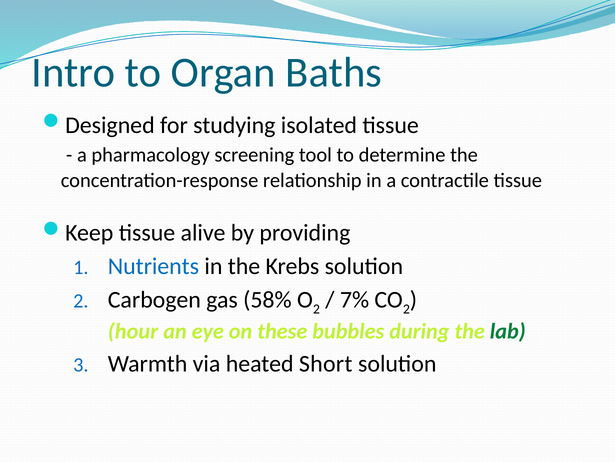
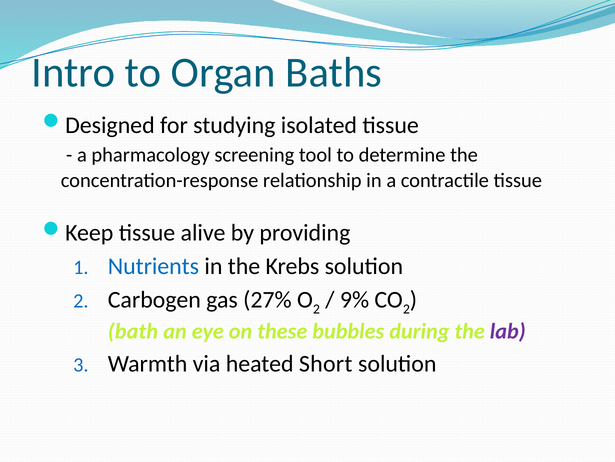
58%: 58% -> 27%
7%: 7% -> 9%
hour: hour -> bath
lab colour: green -> purple
